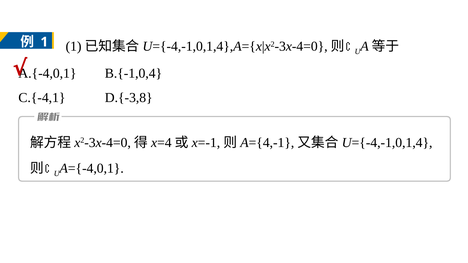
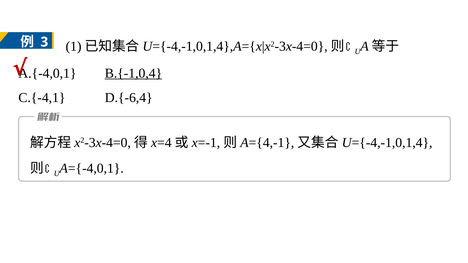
1 at (44, 42): 1 -> 3
B.{-1,0,4 underline: none -> present
D.{-3,8: D.{-3,8 -> D.{-6,4
